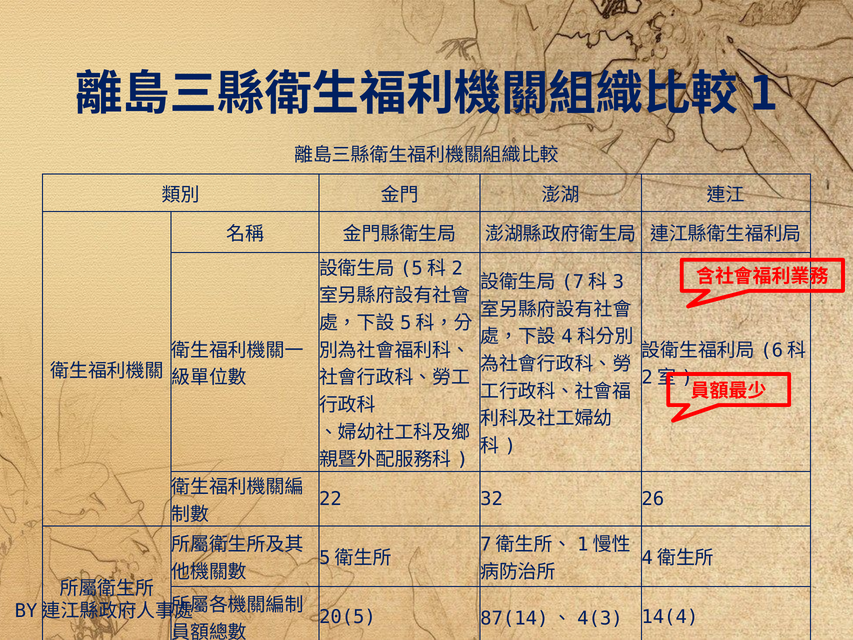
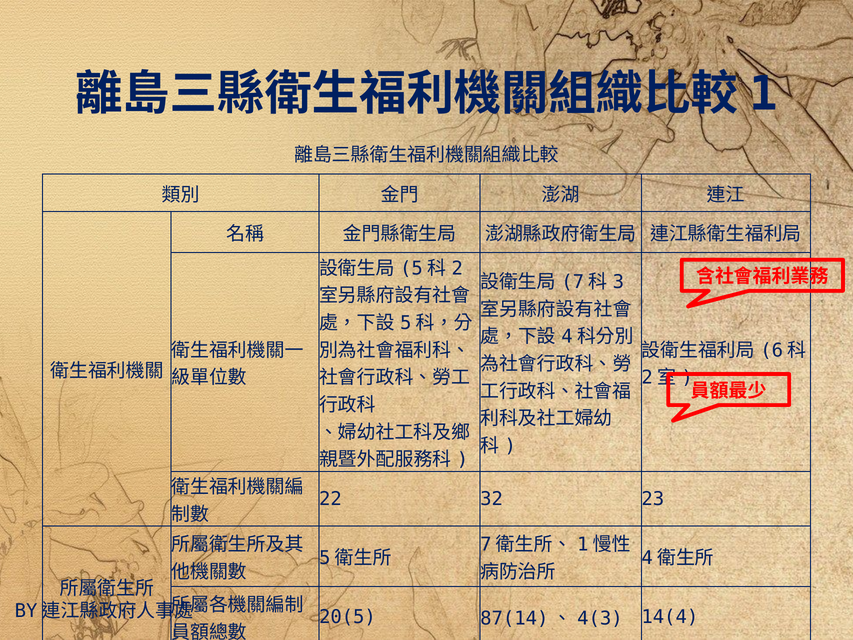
26: 26 -> 23
